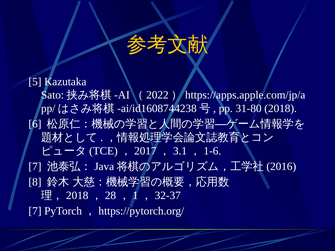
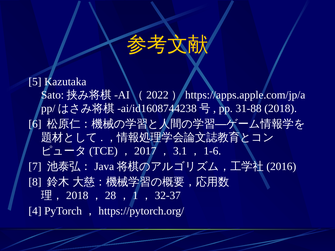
31-80: 31-80 -> 31-88
7 at (35, 211): 7 -> 4
